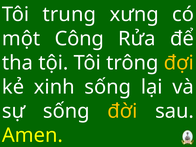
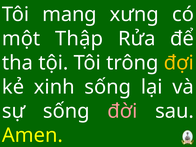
trung: trung -> mang
Công: Công -> Thập
đời colour: yellow -> pink
